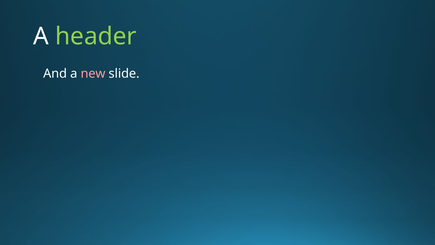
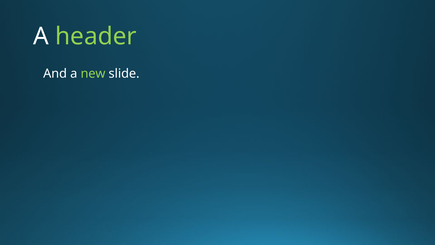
new colour: pink -> light green
